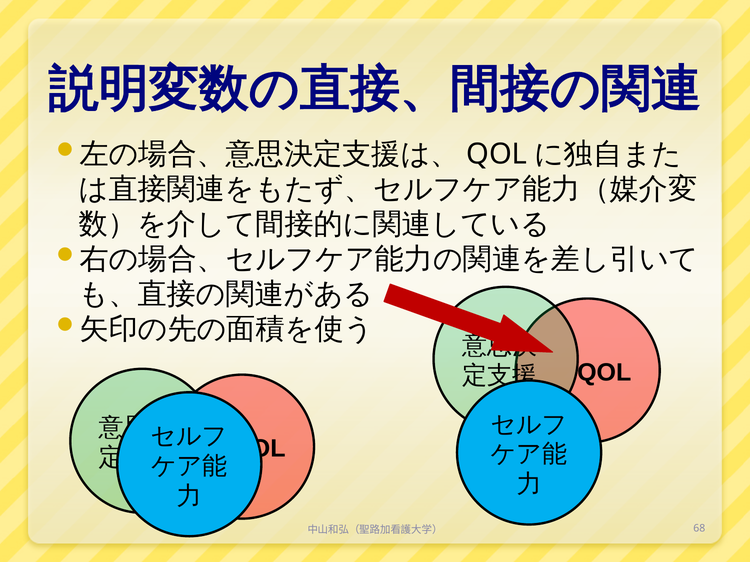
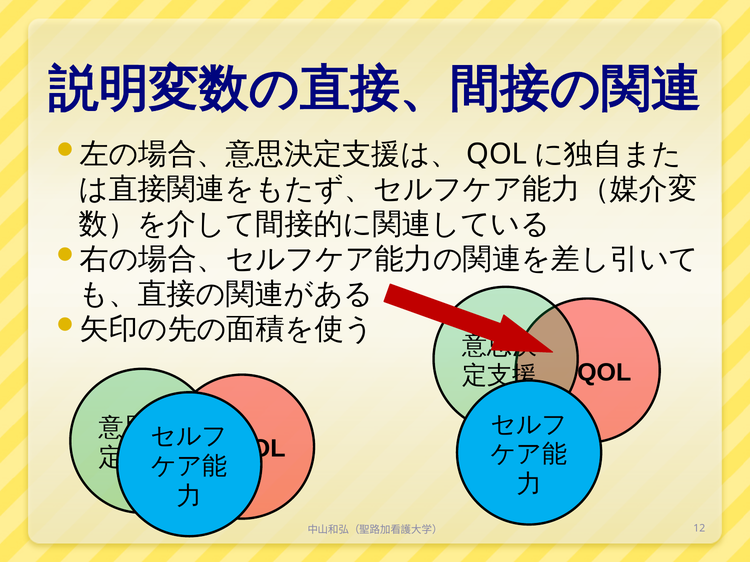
68: 68 -> 12
